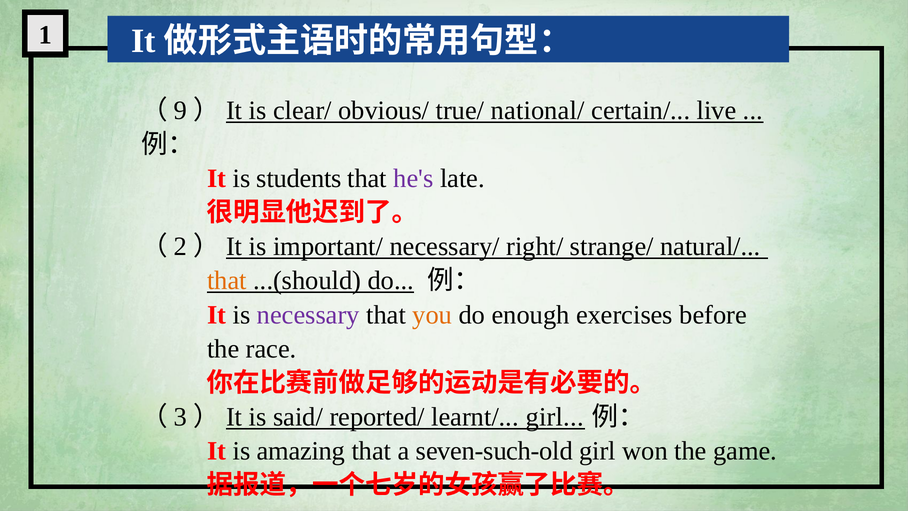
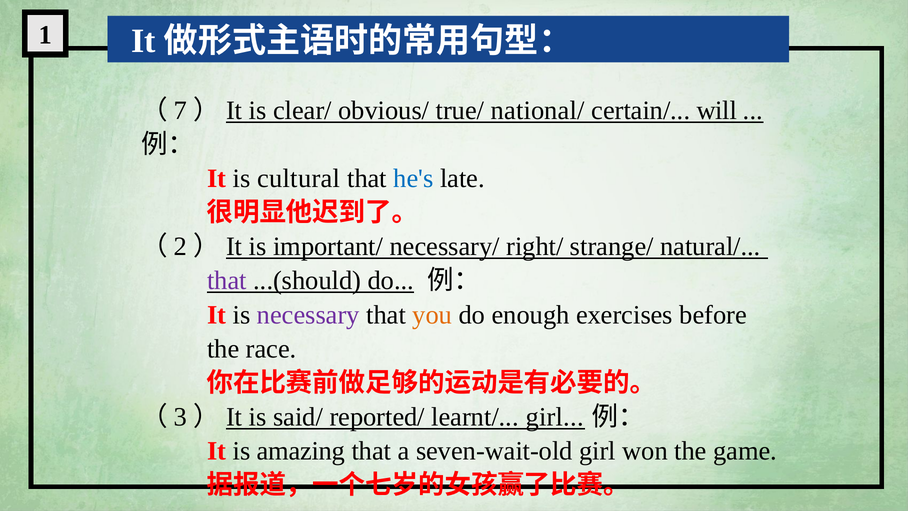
9: 9 -> 7
live: live -> will
students: students -> cultural
he's colour: purple -> blue
that at (227, 281) colour: orange -> purple
seven-such-old: seven-such-old -> seven-wait-old
